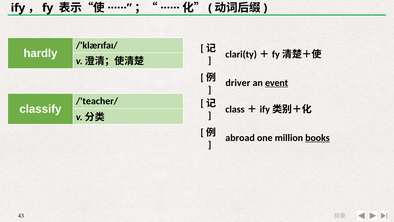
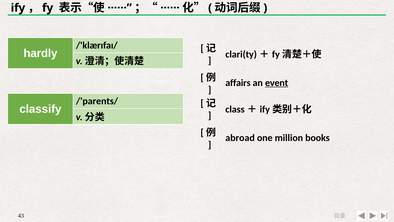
driver: driver -> affairs
/'teacher/: /'teacher/ -> /'parents/
books underline: present -> none
